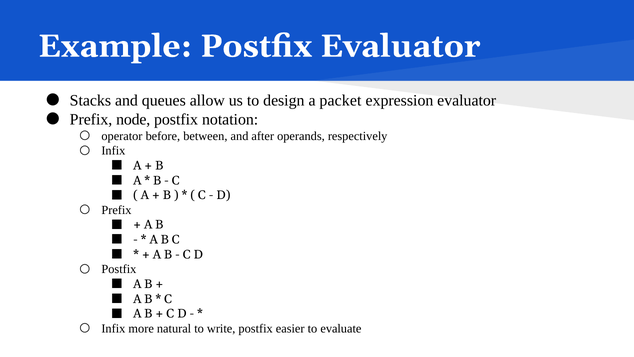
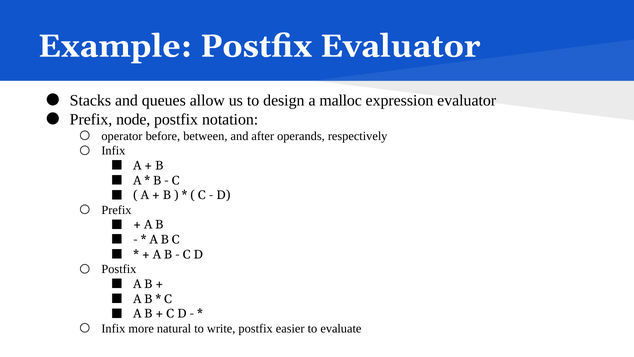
packet: packet -> malloc
